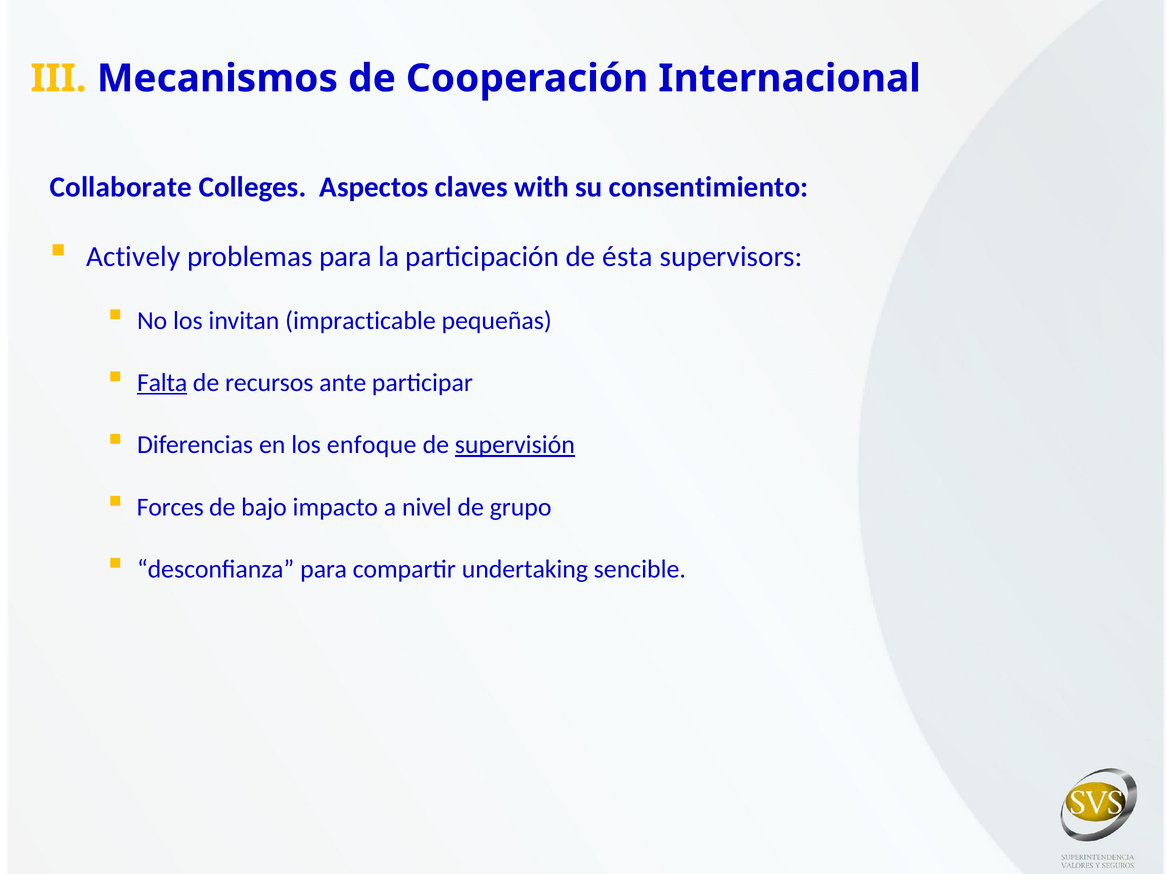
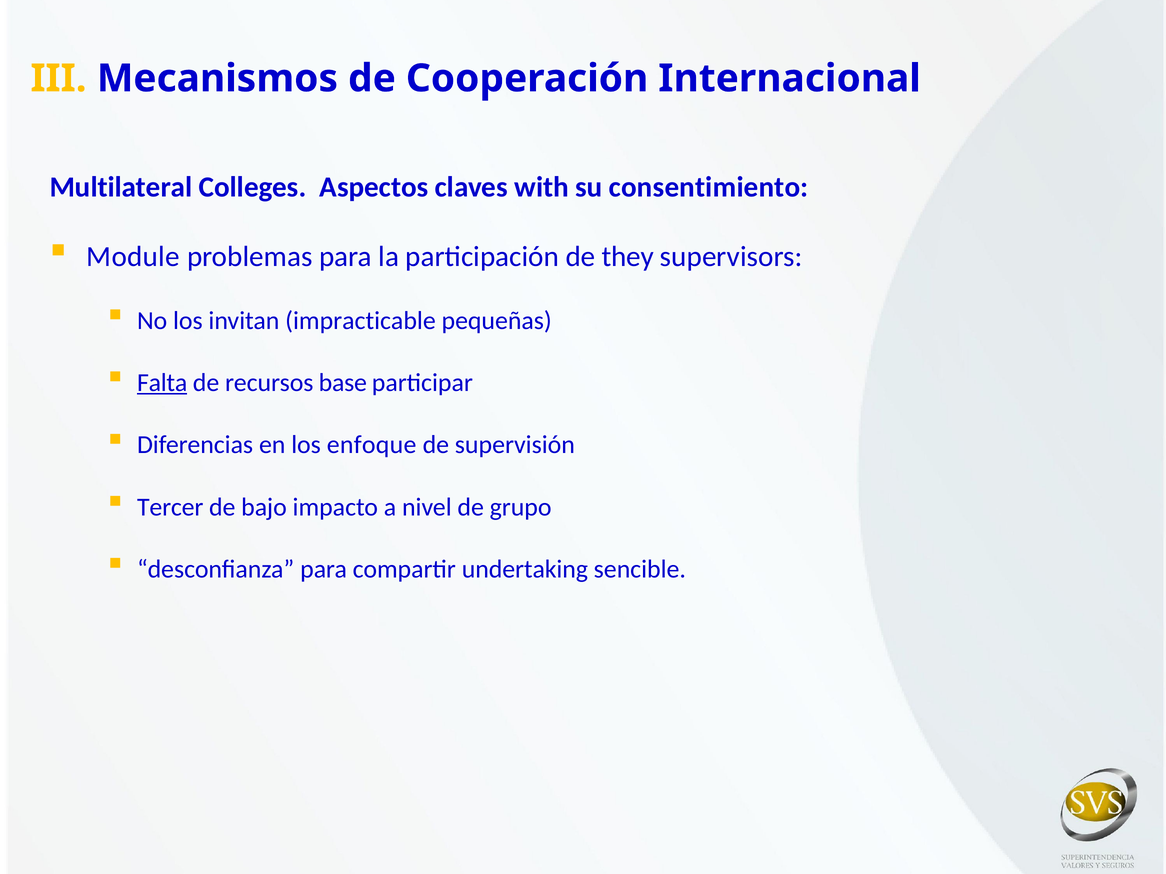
Collaborate: Collaborate -> Multilateral
Actively: Actively -> Module
ésta: ésta -> they
ante: ante -> base
supervisión underline: present -> none
Forces: Forces -> Tercer
